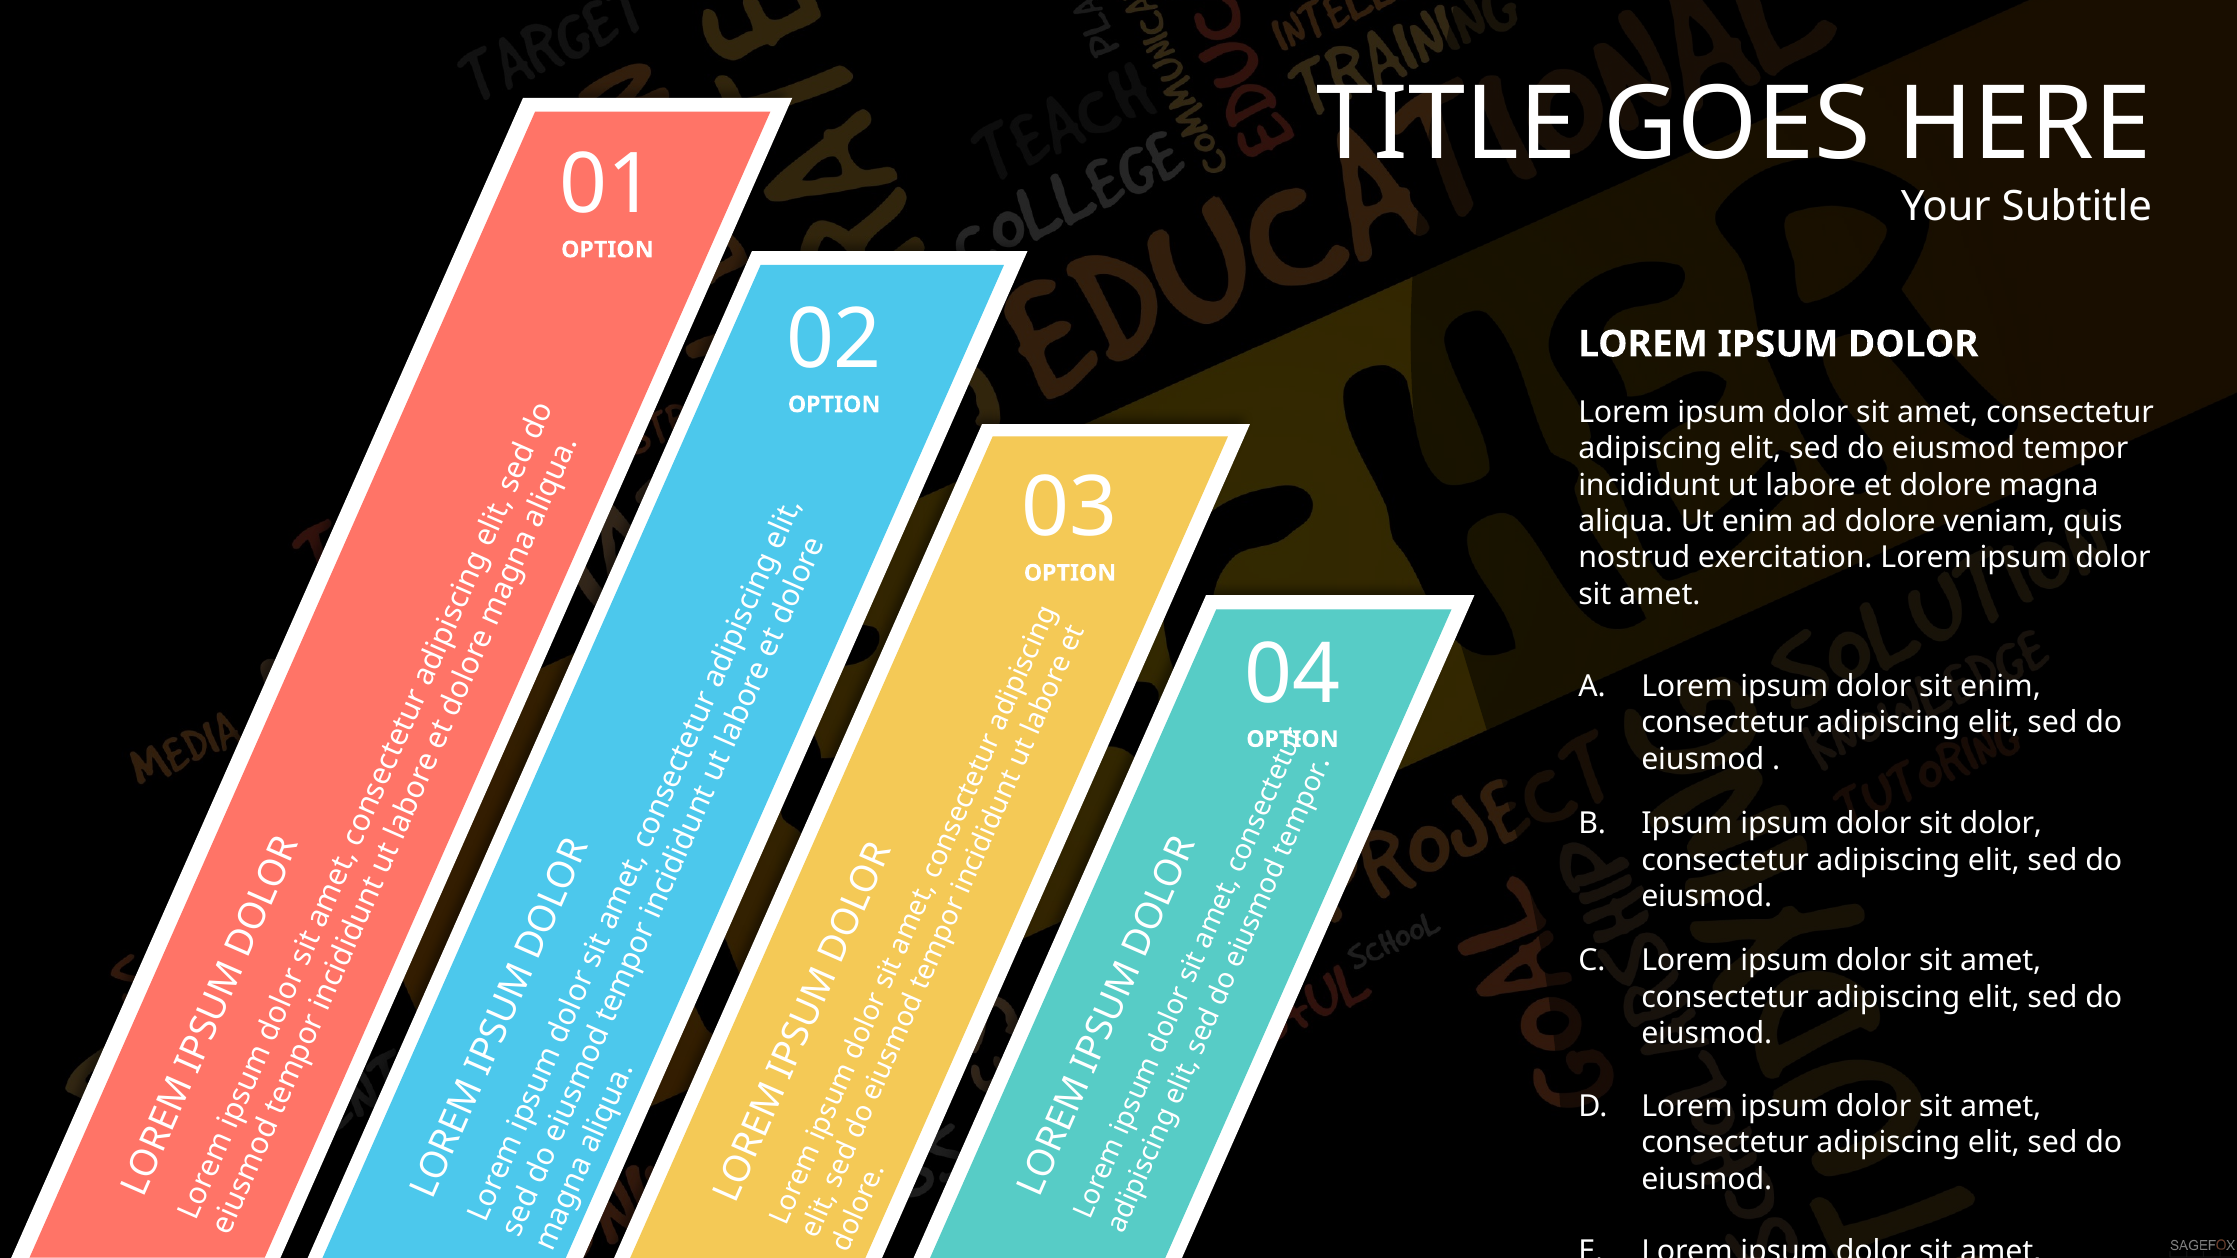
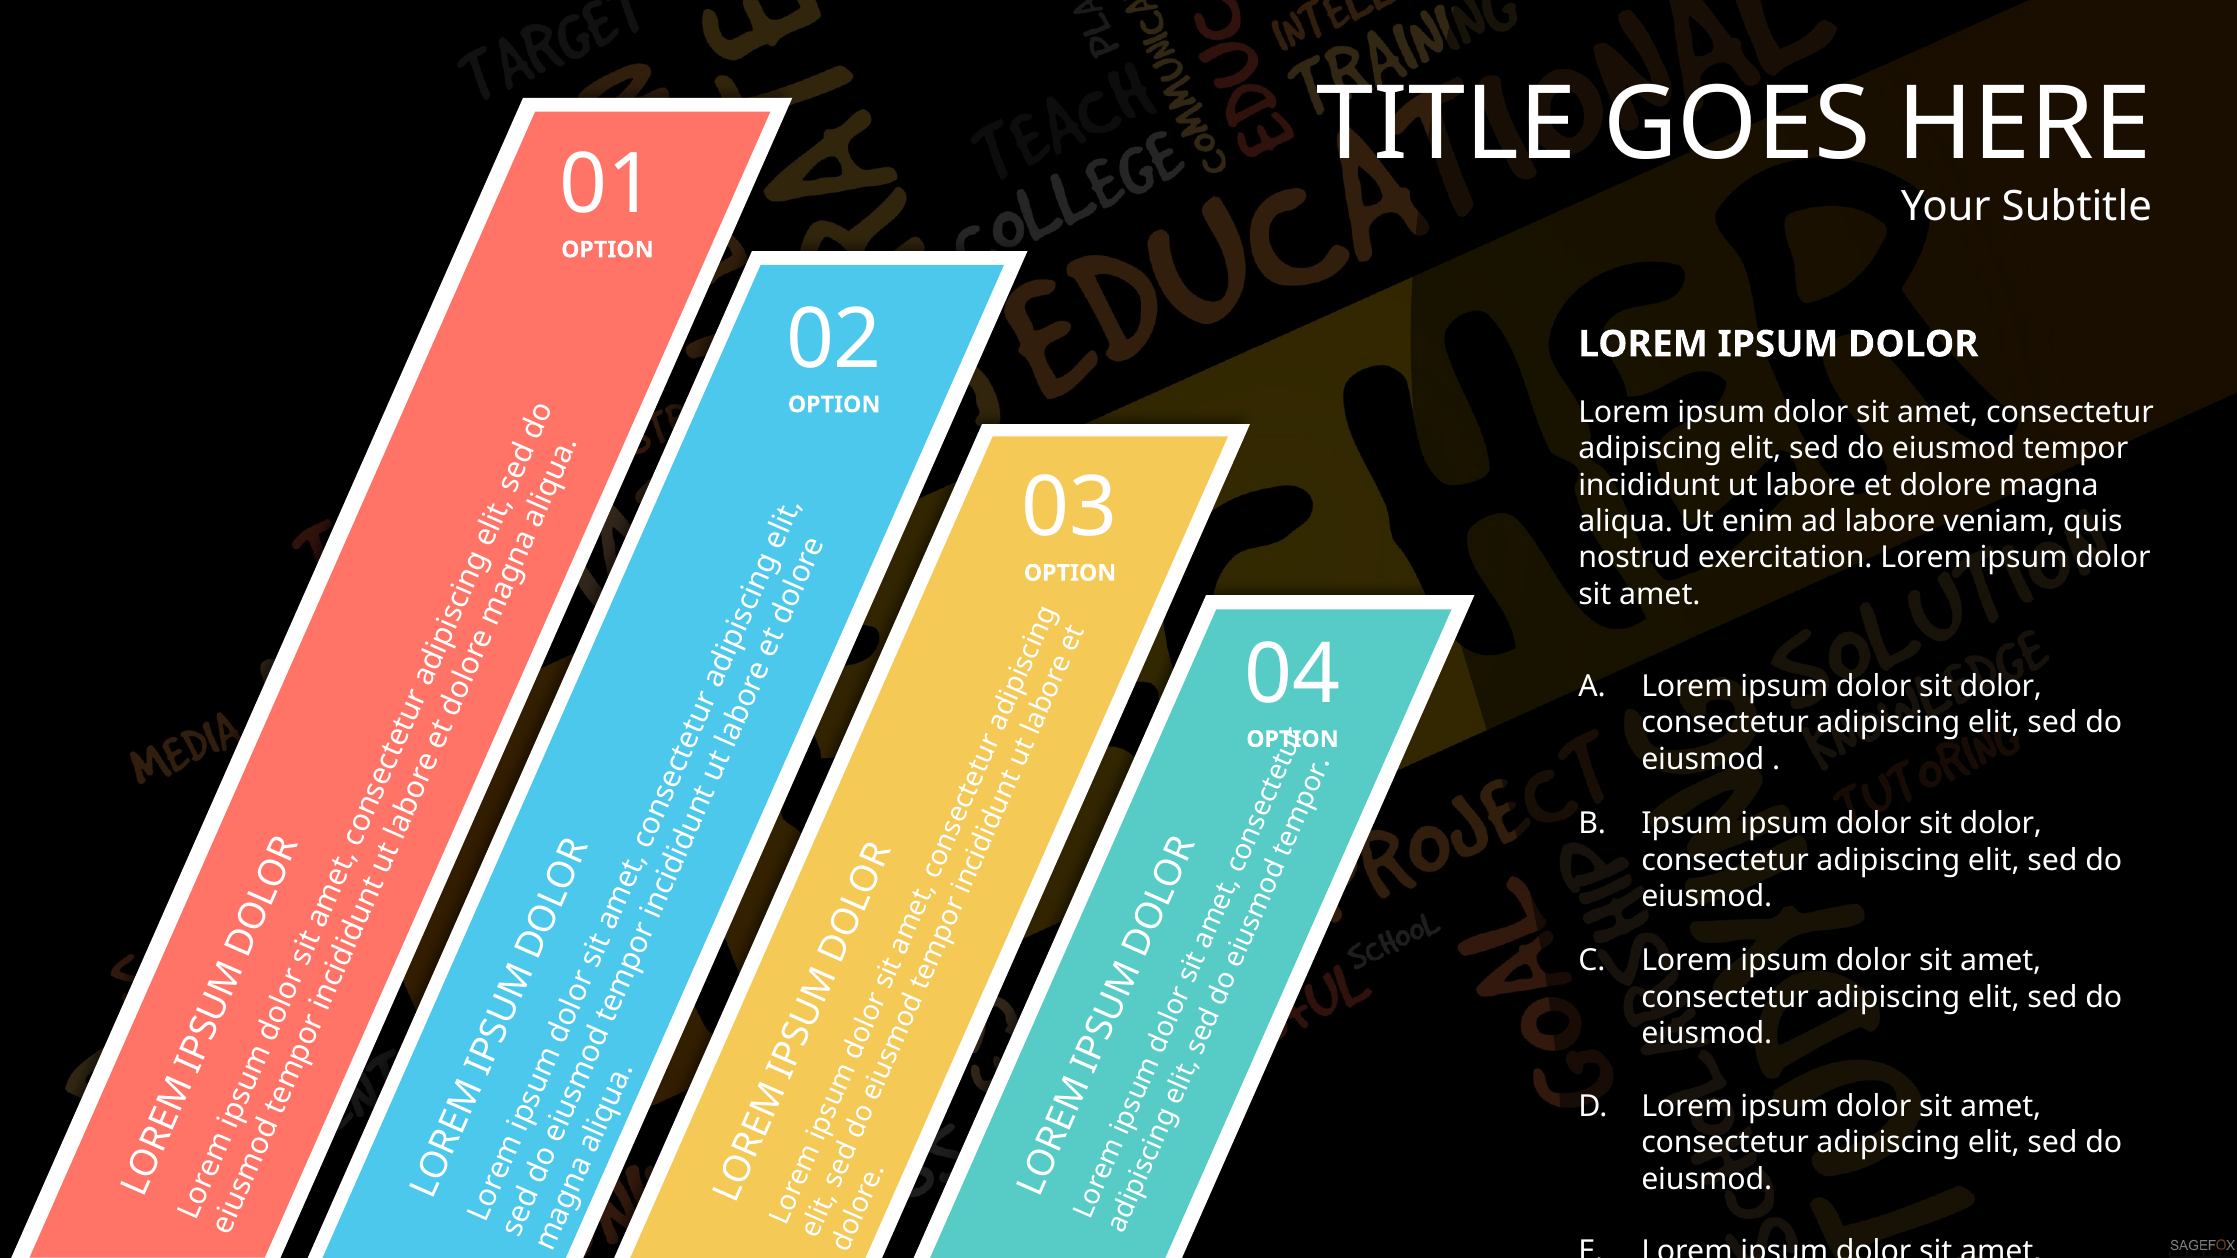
ad dolore: dolore -> labore
enim at (2001, 687): enim -> dolor
